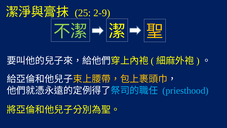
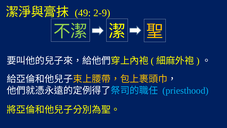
25: 25 -> 49
